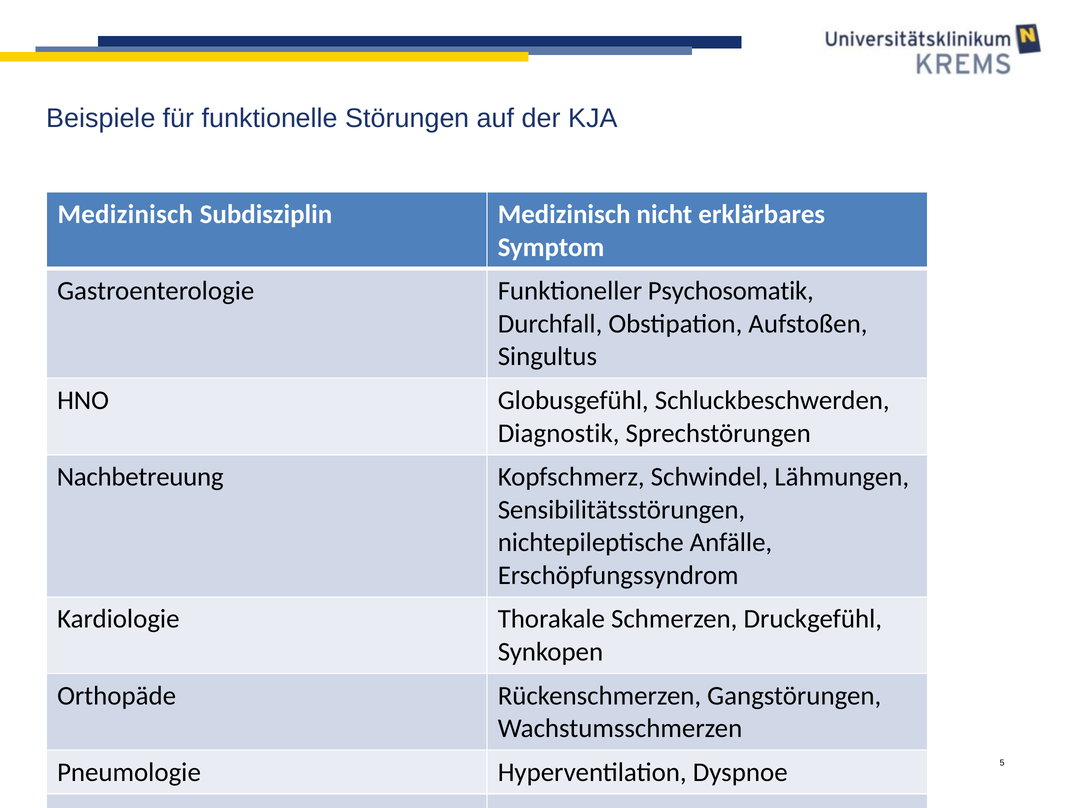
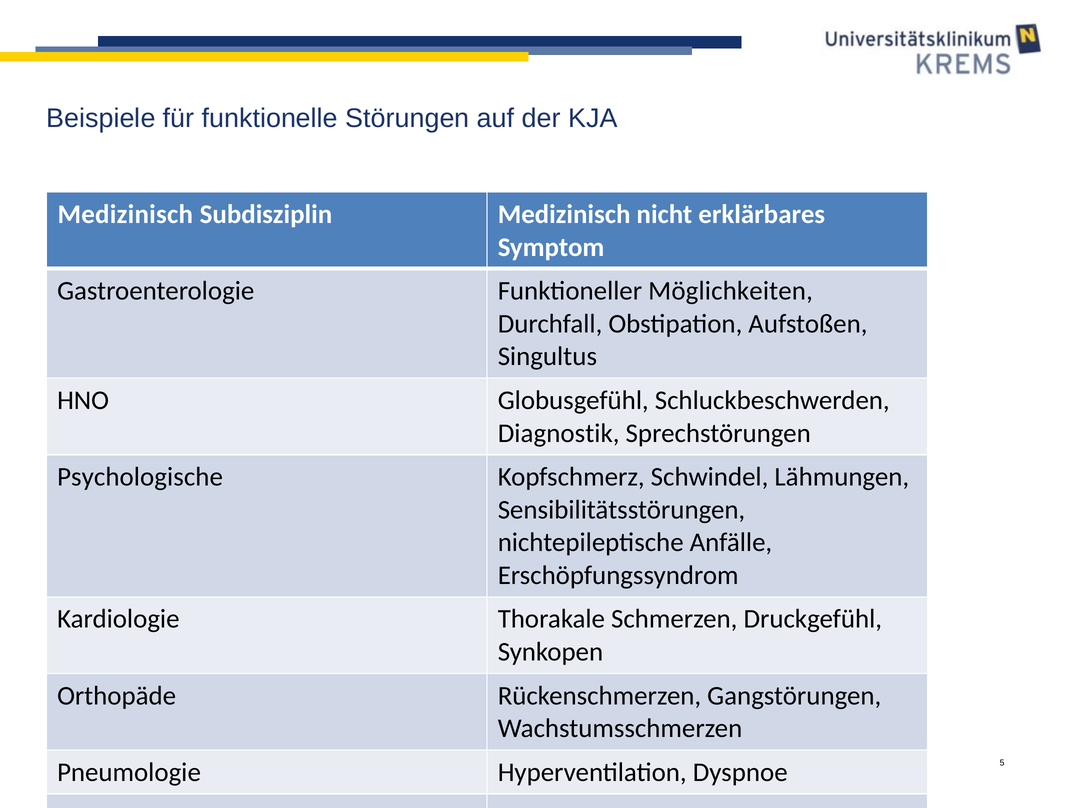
Psychosomatik: Psychosomatik -> Möglichkeiten
Nachbetreuung: Nachbetreuung -> Psychologische
